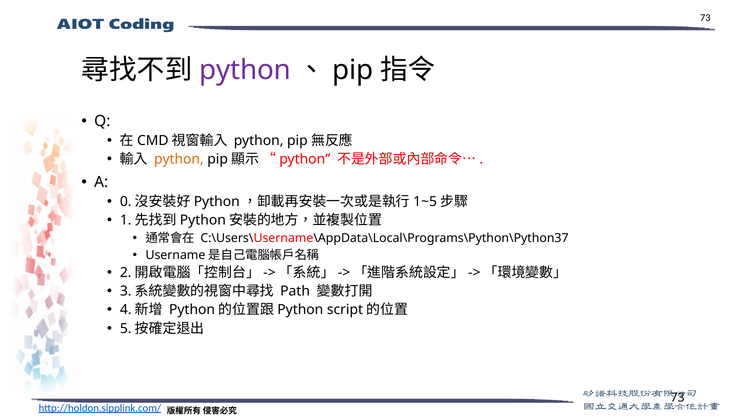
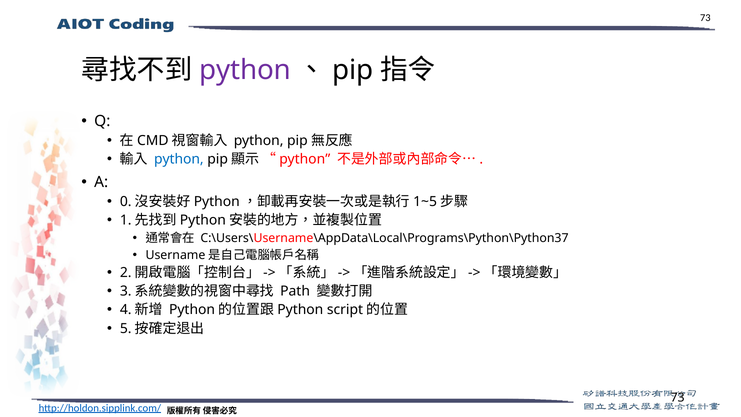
python at (179, 159) colour: orange -> blue
